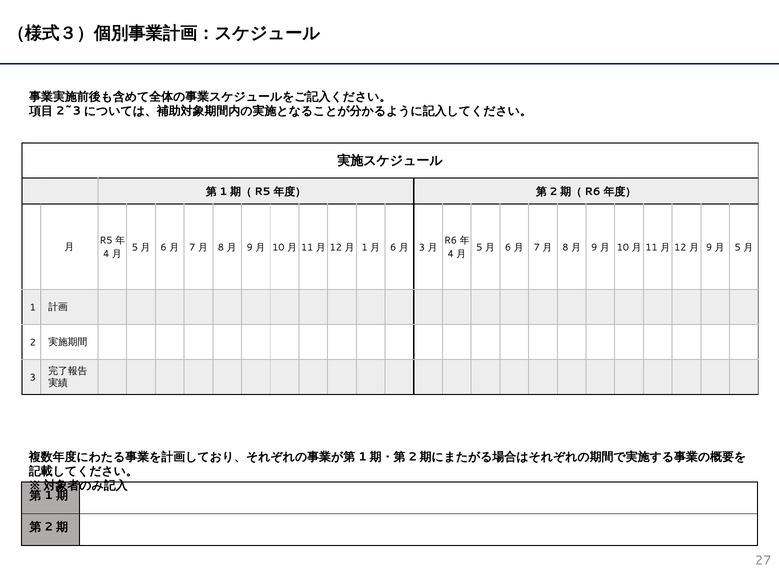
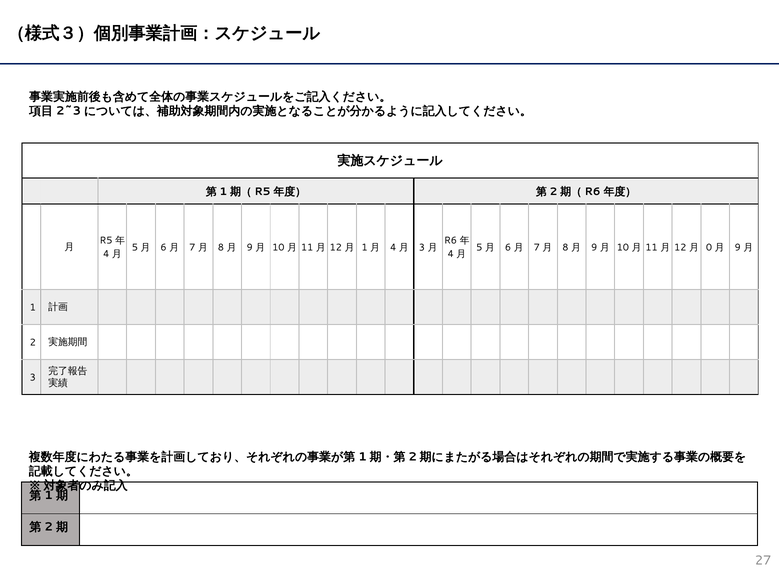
6 at (393, 247): 6 -> 4
9 at (709, 247): 9 -> 0
5 at (738, 247): 5 -> 9
